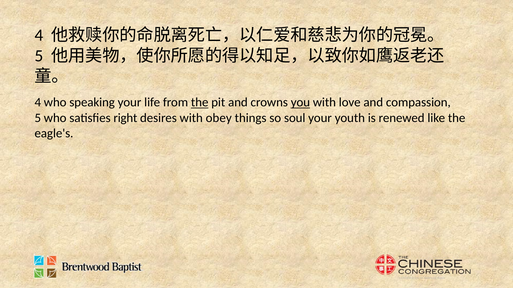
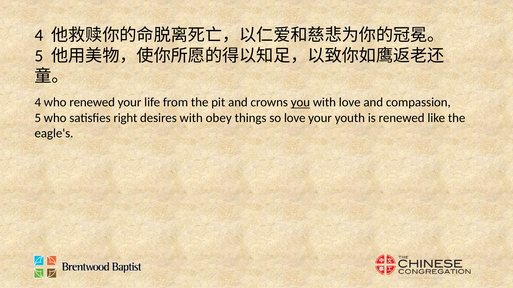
who speaking: speaking -> renewed
the at (200, 103) underline: present -> none
so soul: soul -> love
